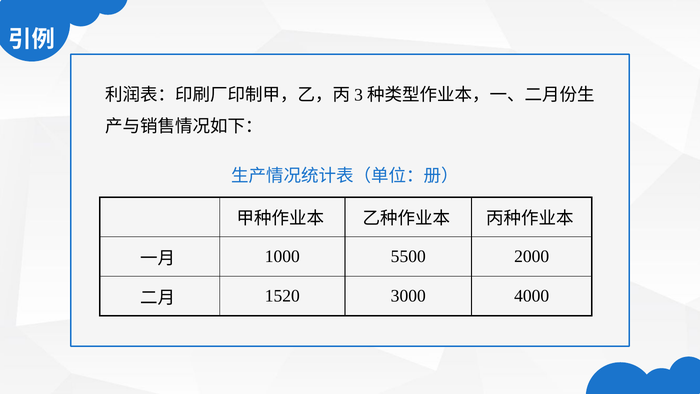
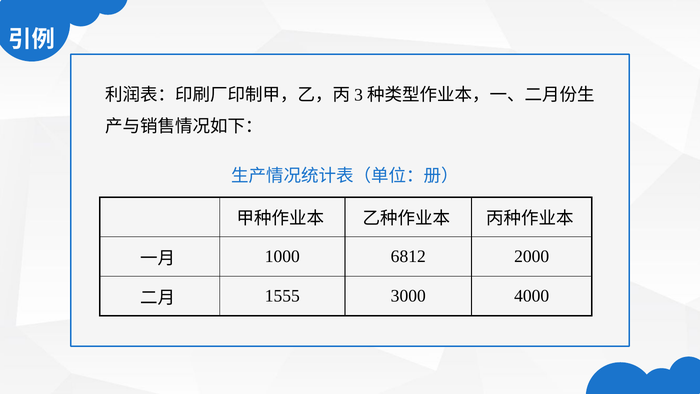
5500: 5500 -> 6812
1520: 1520 -> 1555
